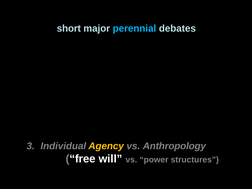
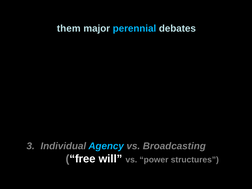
short: short -> them
Agency colour: yellow -> light blue
Anthropology: Anthropology -> Broadcasting
